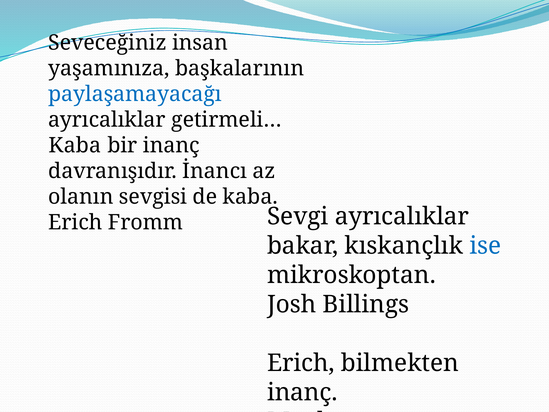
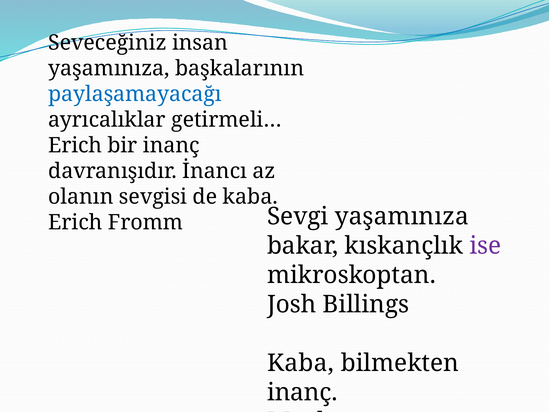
Kaba at (75, 145): Kaba -> Erich
Sevgi ayrıcalıklar: ayrıcalıklar -> yaşamınıza
ise colour: blue -> purple
Erich at (301, 363): Erich -> Kaba
